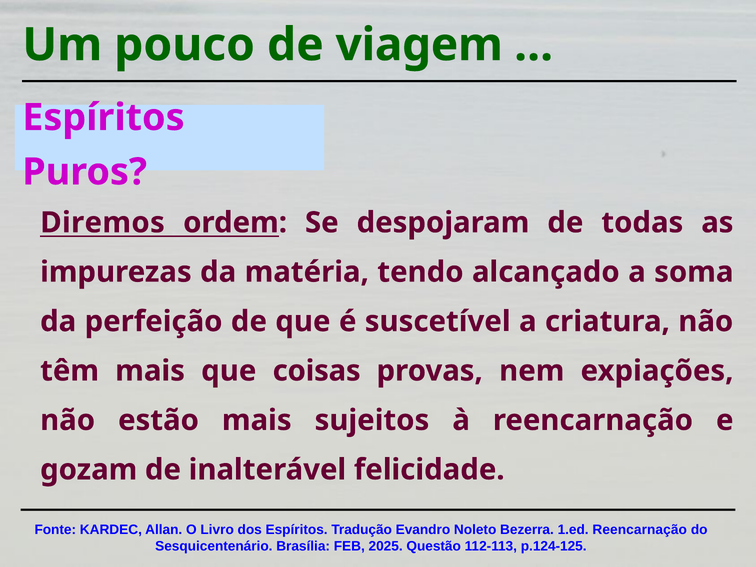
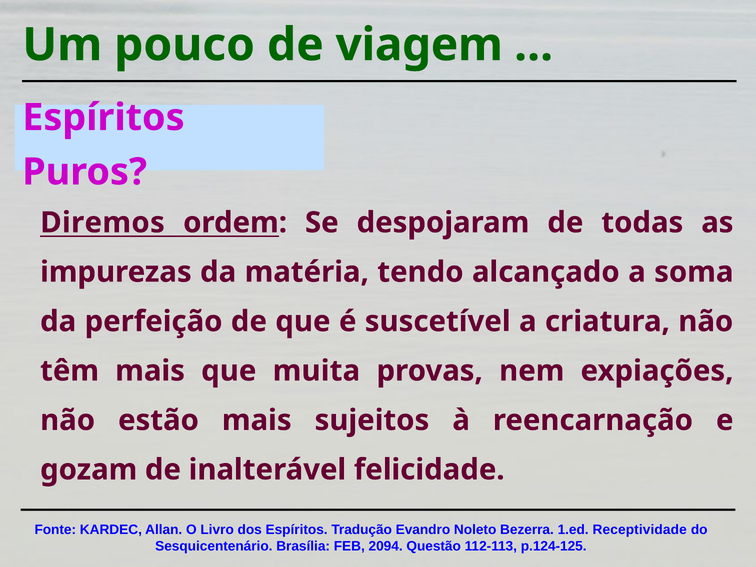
coisas: coisas -> muita
1.ed Reencarnação: Reencarnação -> Receptividade
2025: 2025 -> 2094
